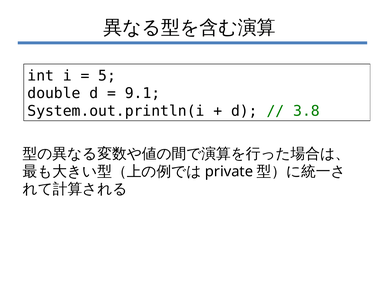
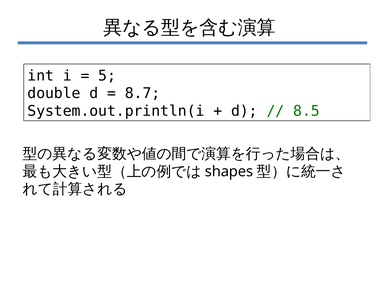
9.1: 9.1 -> 8.7
3.8: 3.8 -> 8.5
private: private -> shapes
